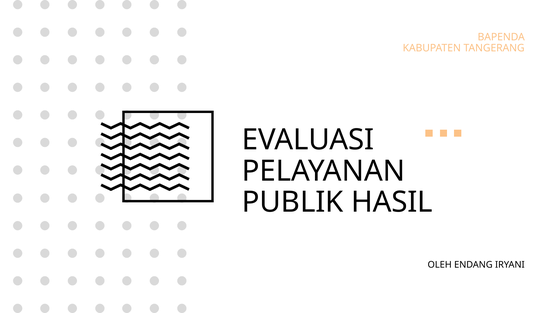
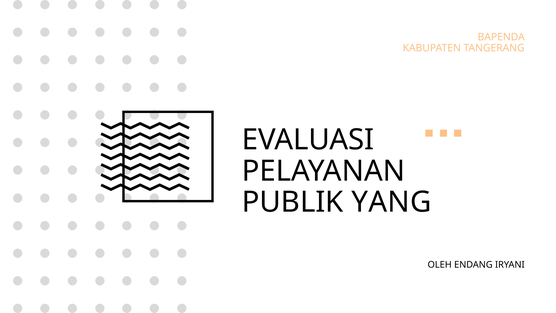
HASIL: HASIL -> YANG
